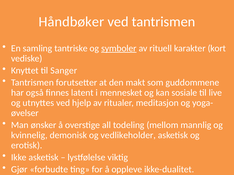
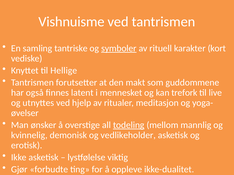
Håndbøker: Håndbøker -> Vishnuisme
Sanger: Sanger -> Hellige
sosiale: sosiale -> trefork
todeling underline: none -> present
